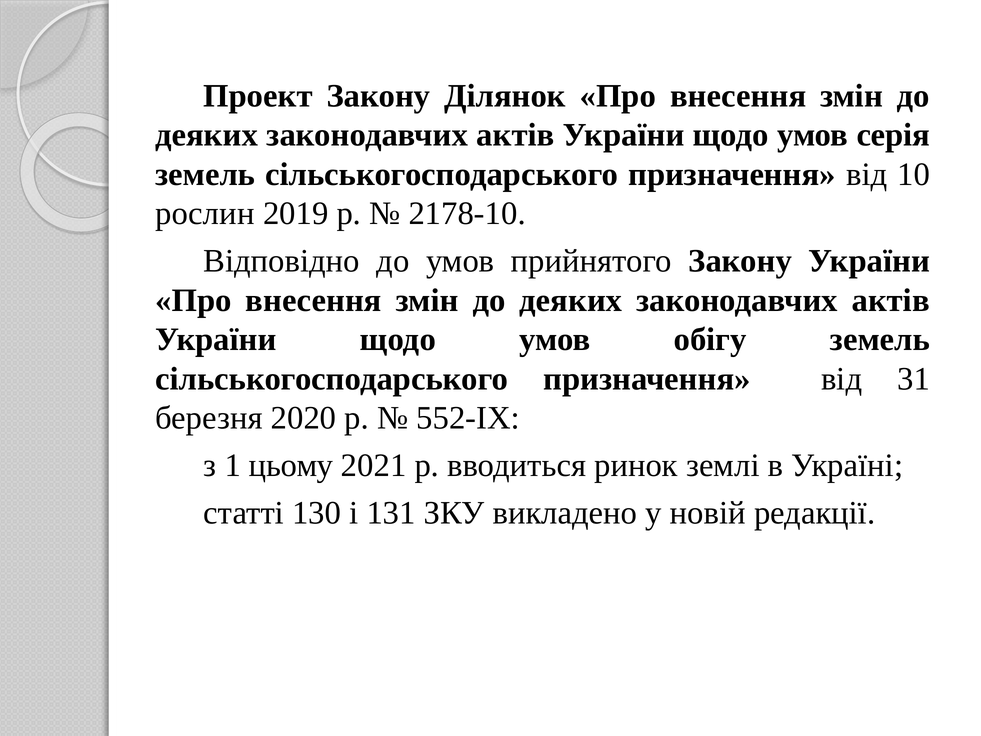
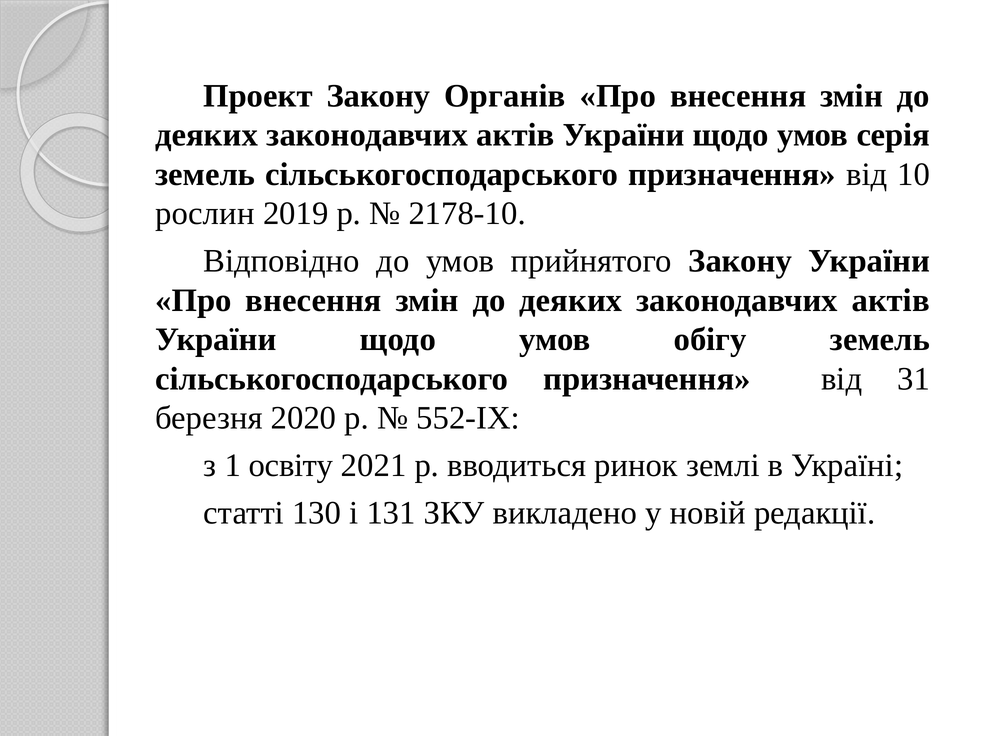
Ділянок: Ділянок -> Органів
цьому: цьому -> освіту
